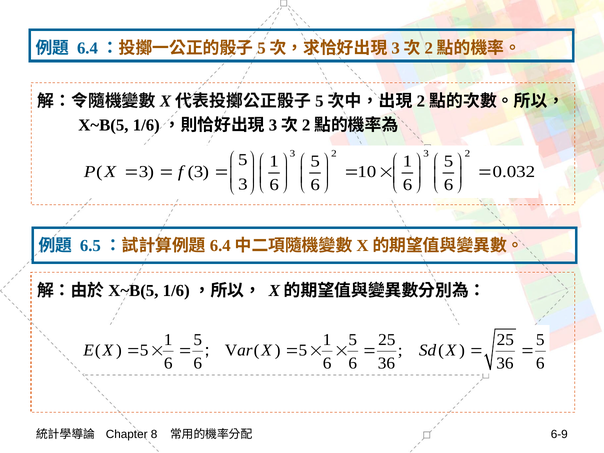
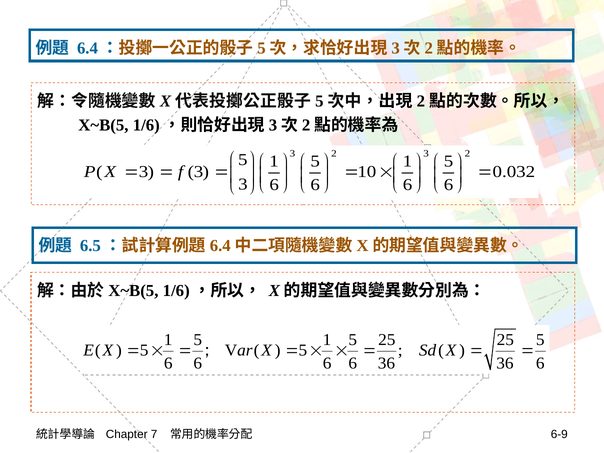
8: 8 -> 7
